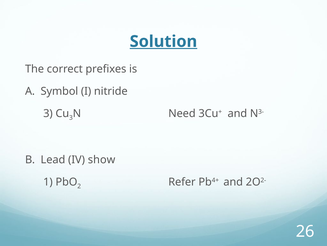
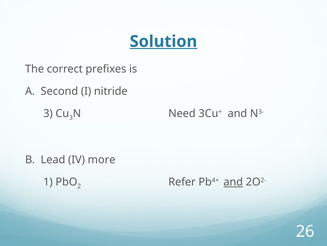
Symbol: Symbol -> Second
show: show -> more
and at (233, 182) underline: none -> present
